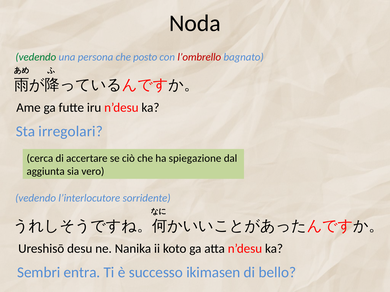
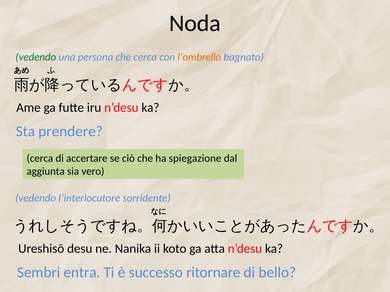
che posto: posto -> cerca
l’ombrello colour: red -> orange
irregolari: irregolari -> prendere
ikimasen: ikimasen -> ritornare
